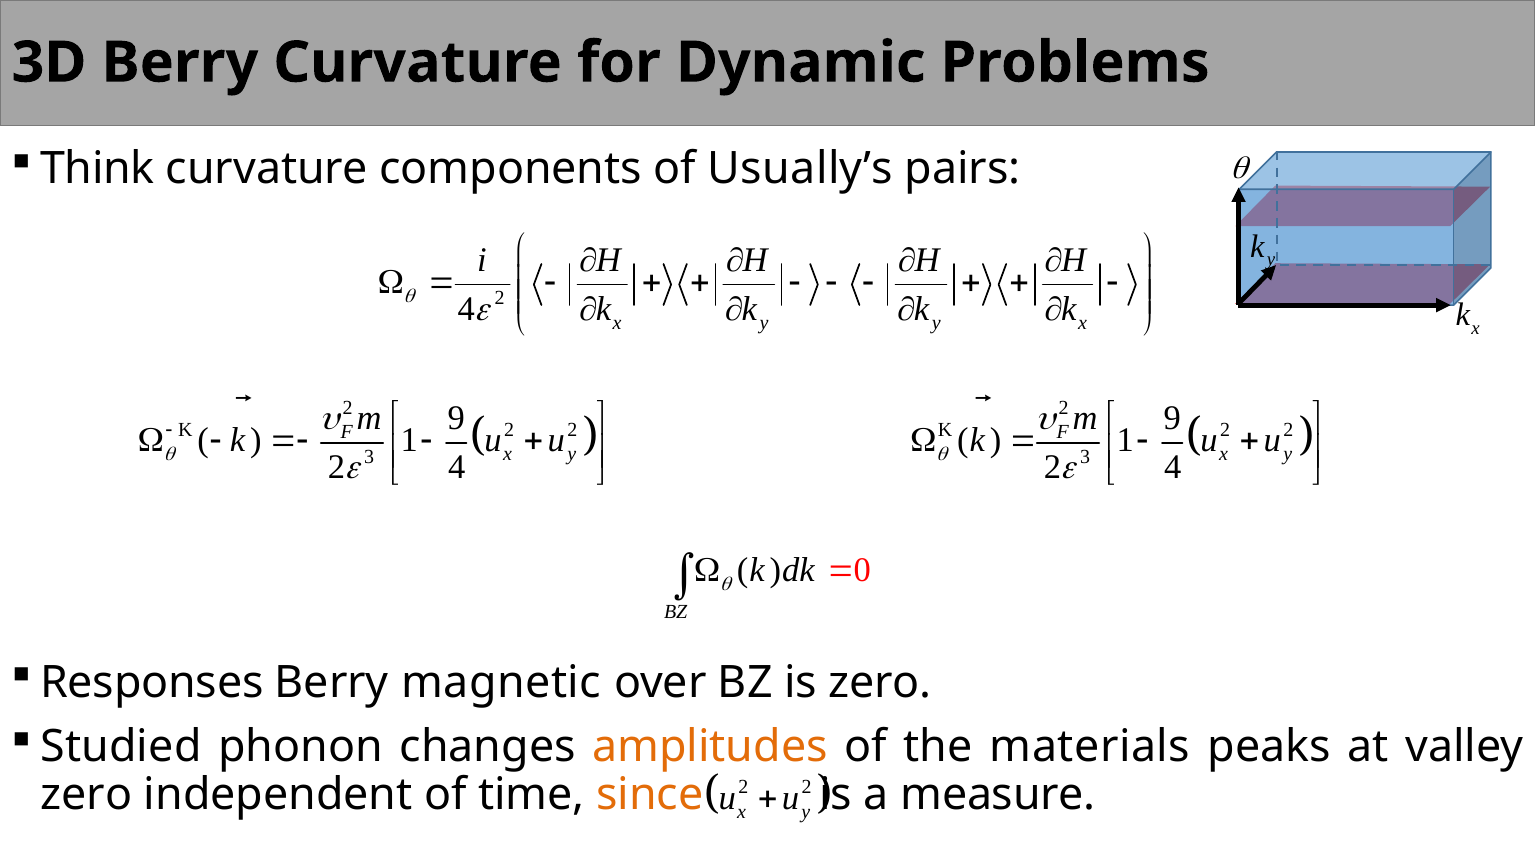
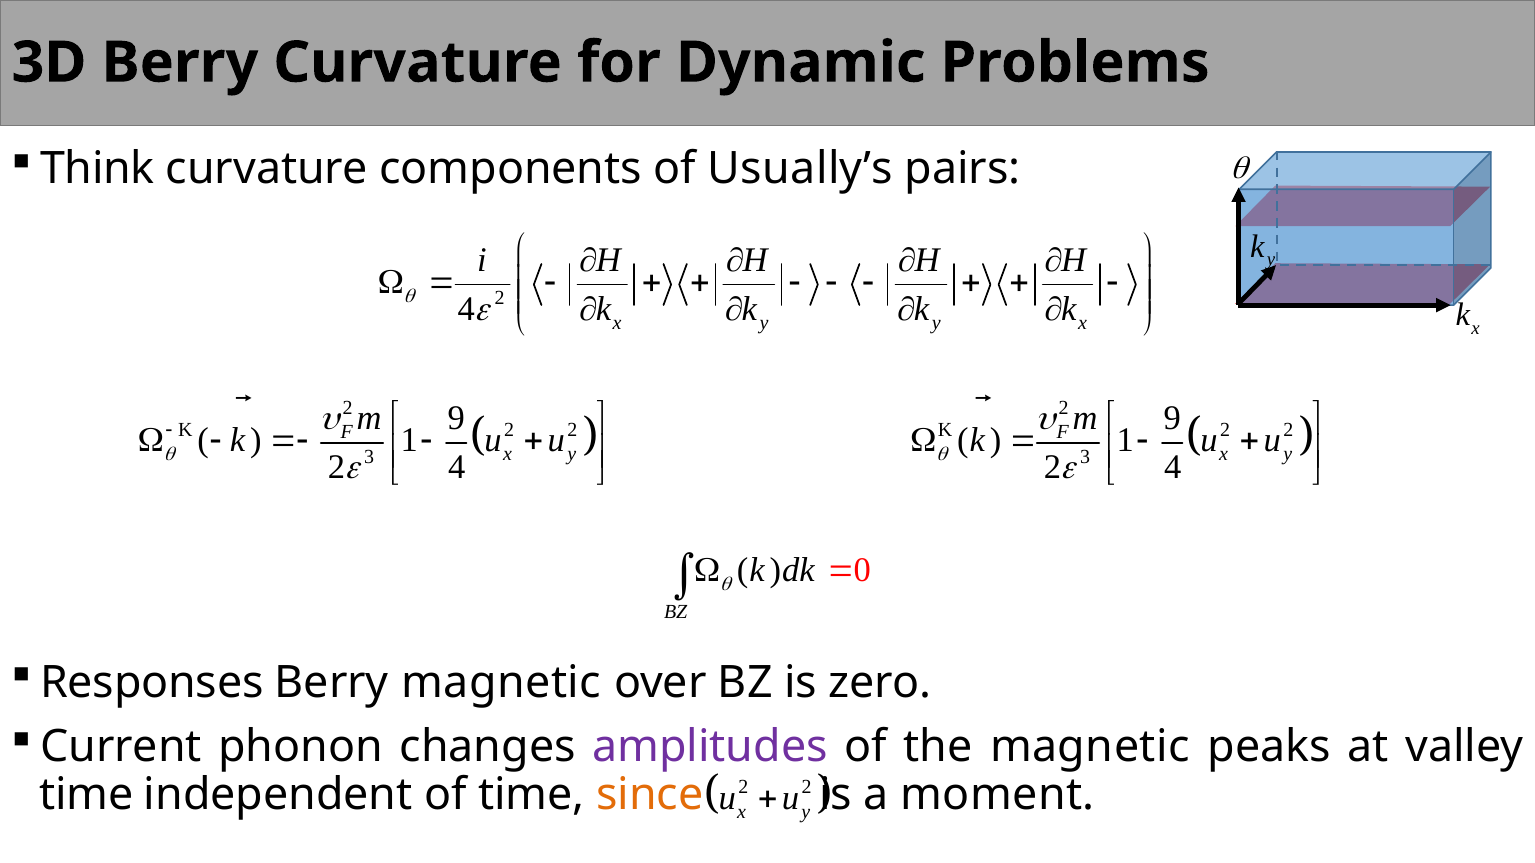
Studied: Studied -> Current
amplitudes colour: orange -> purple
the materials: materials -> magnetic
zero at (86, 795): zero -> time
measure: measure -> moment
